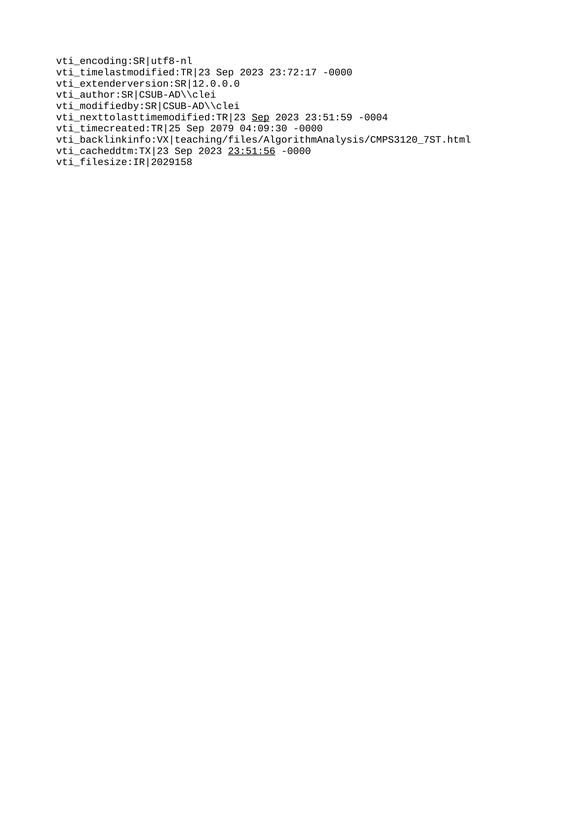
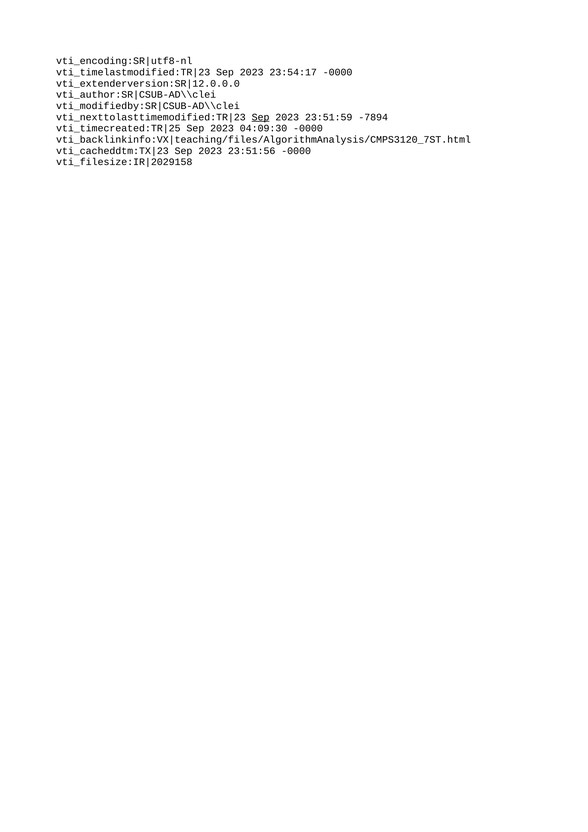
23:72:17: 23:72:17 -> 23:54:17
-0004: -0004 -> -7894
2079 at (222, 128): 2079 -> 2023
23:51:56 underline: present -> none
